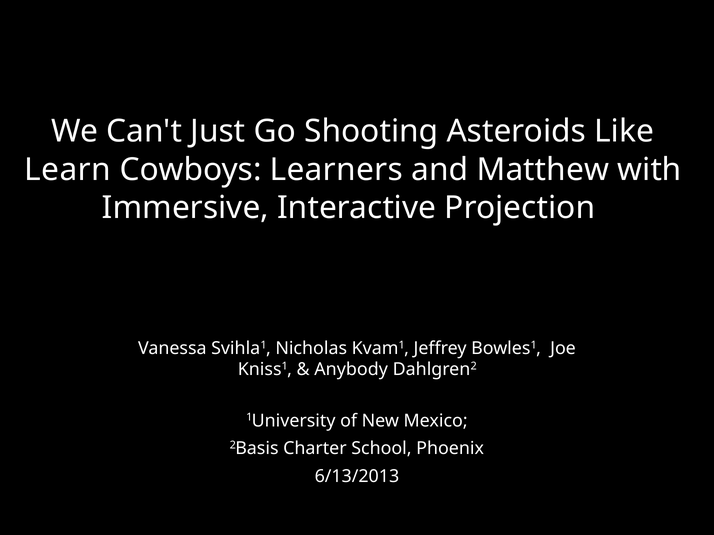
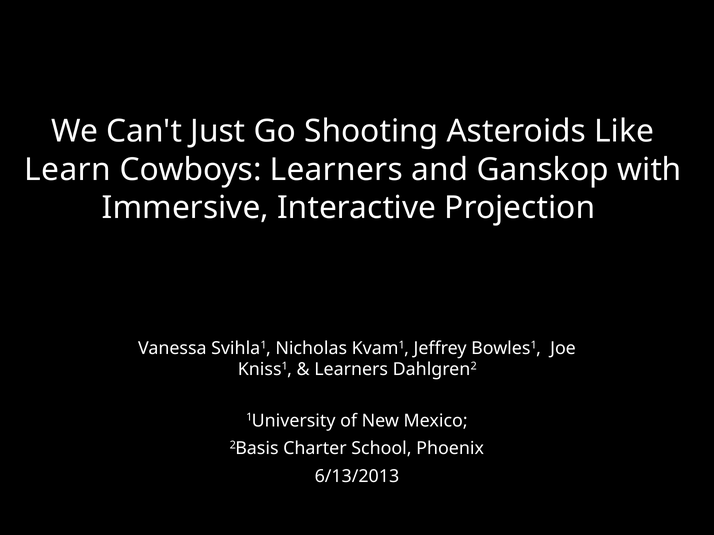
Matthew: Matthew -> Ganskop
Anybody at (351, 370): Anybody -> Learners
